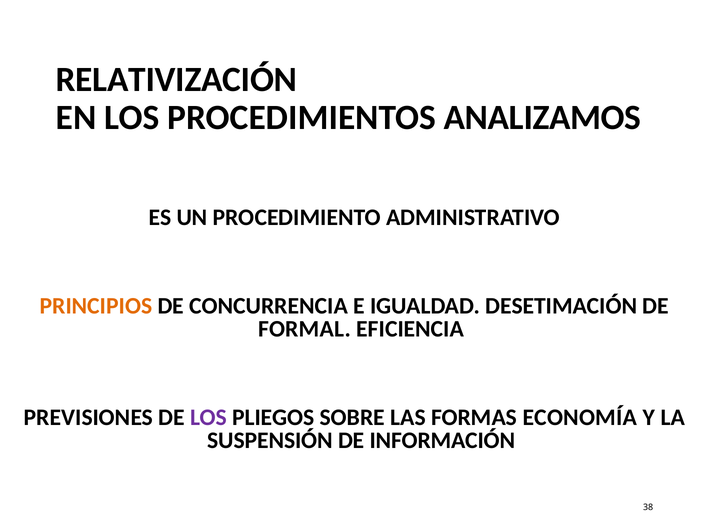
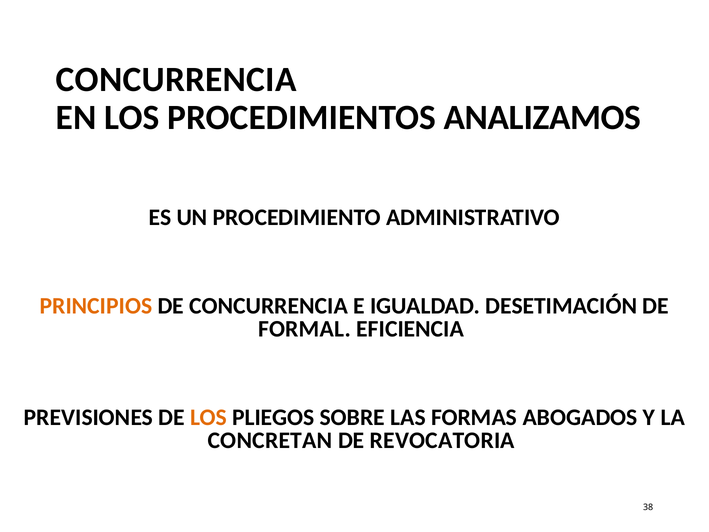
RELATIVIZACIÓN at (176, 79): RELATIVIZACIÓN -> CONCURRENCIA
LOS at (209, 417) colour: purple -> orange
ECONOMÍA: ECONOMÍA -> ABOGADOS
SUSPENSIÓN: SUSPENSIÓN -> CONCRETAN
INFORMACIÓN: INFORMACIÓN -> REVOCATORIA
